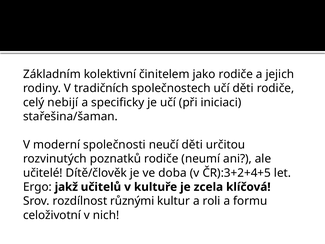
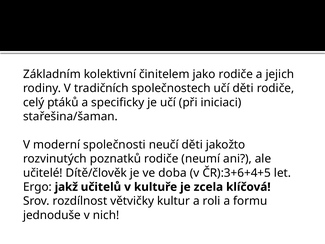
nebijí: nebijí -> ptáků
určitou: určitou -> jakožto
ČR):3+2+4+5: ČR):3+2+4+5 -> ČR):3+6+4+5
různými: různými -> větvičky
celoživotní: celoživotní -> jednoduše
